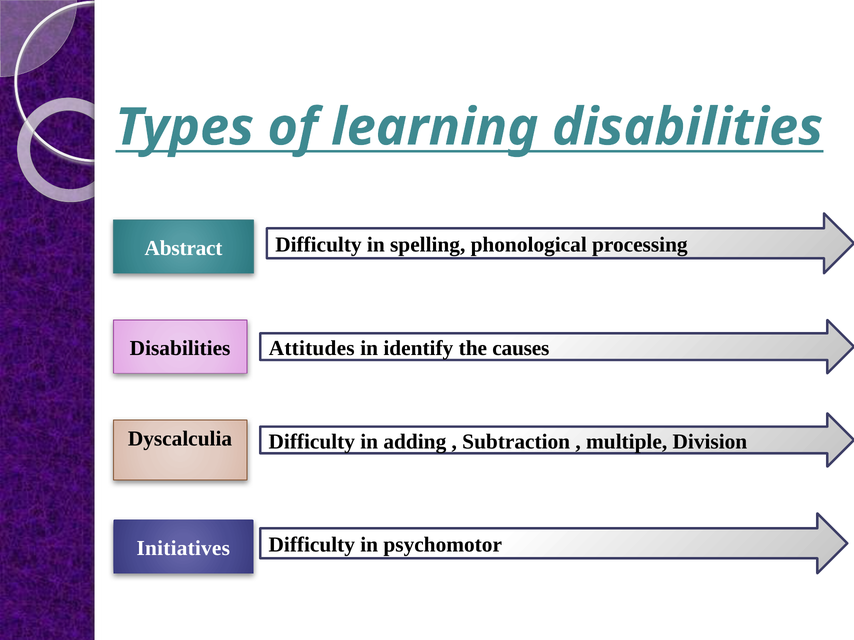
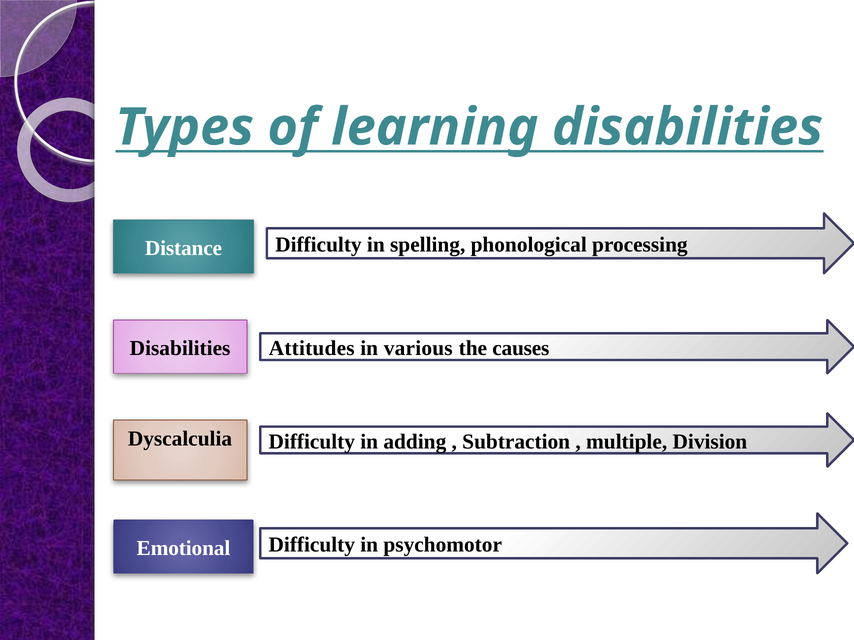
Abstract: Abstract -> Distance
identify: identify -> various
Initiatives: Initiatives -> Emotional
